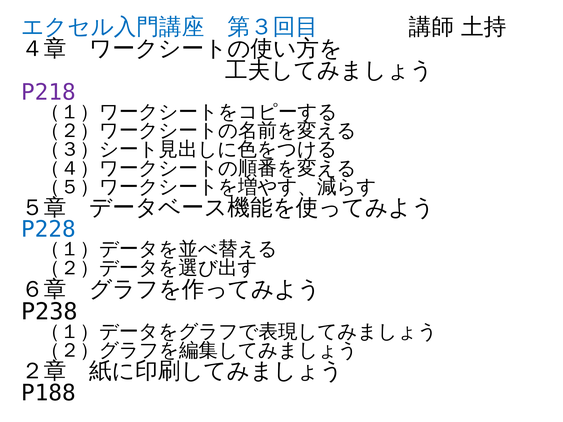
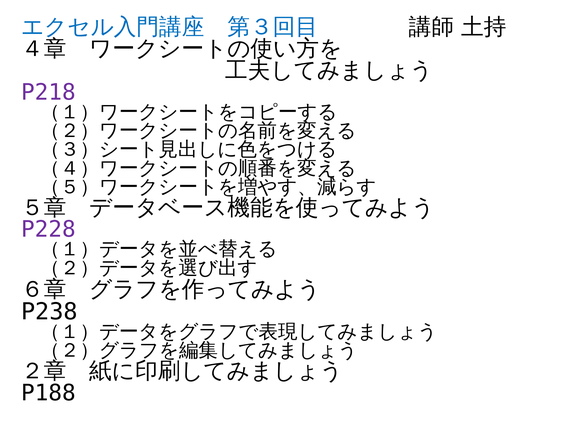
P228 colour: blue -> purple
